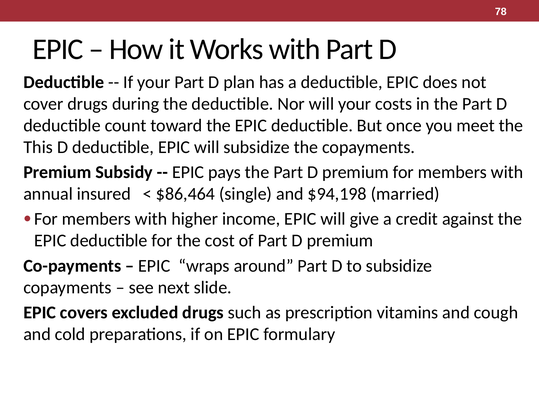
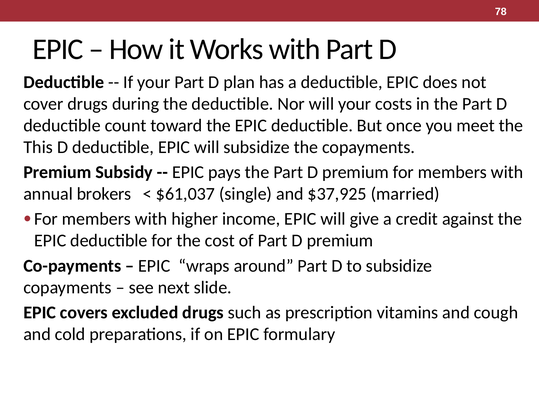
insured: insured -> brokers
$86,464: $86,464 -> $61,037
$94,198: $94,198 -> $37,925
